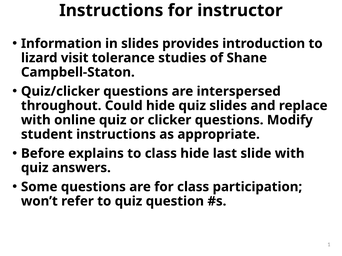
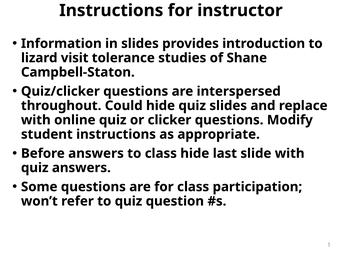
Before explains: explains -> answers
